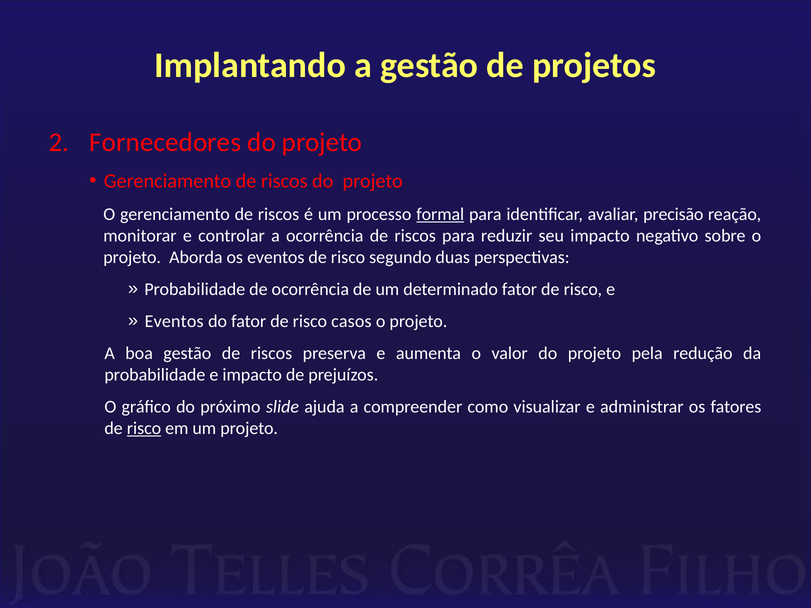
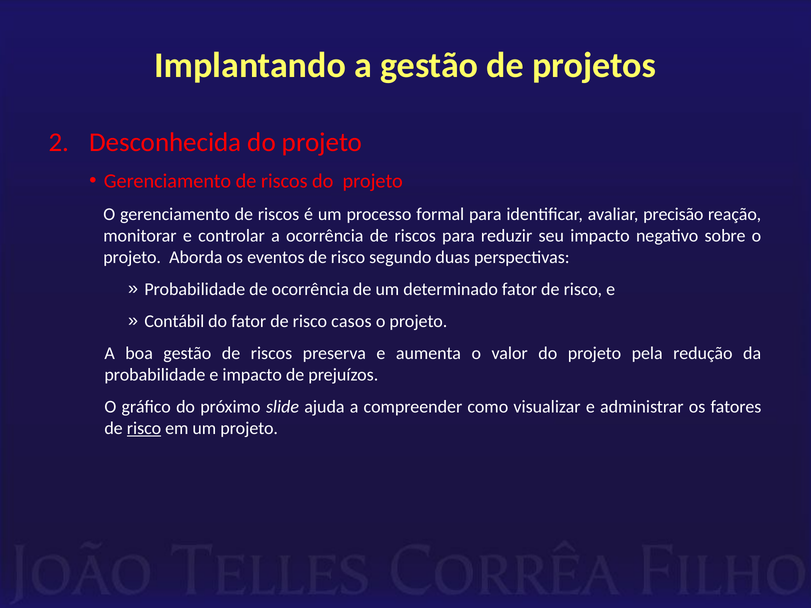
Fornecedores: Fornecedores -> Desconhecida
formal underline: present -> none
Eventos at (174, 322): Eventos -> Contábil
